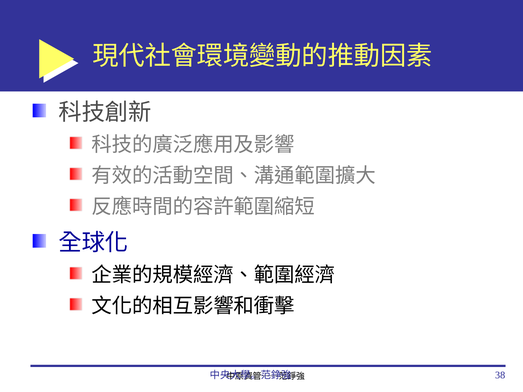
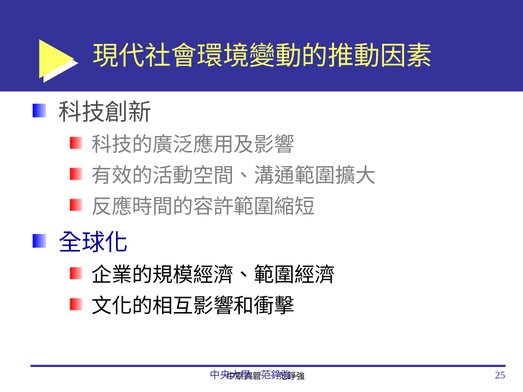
38: 38 -> 25
